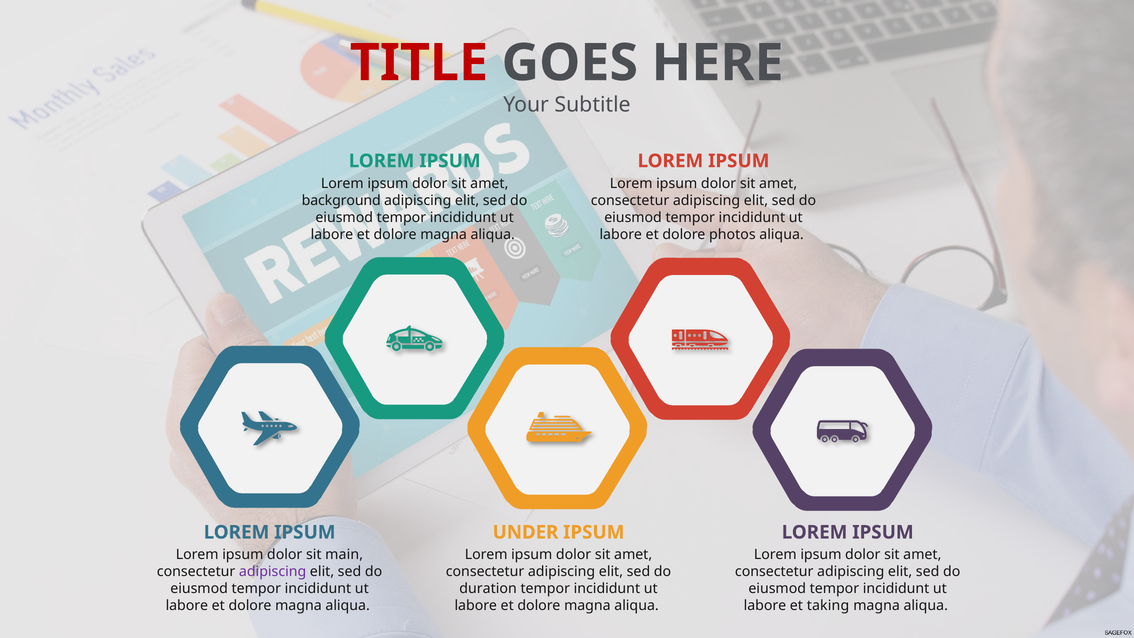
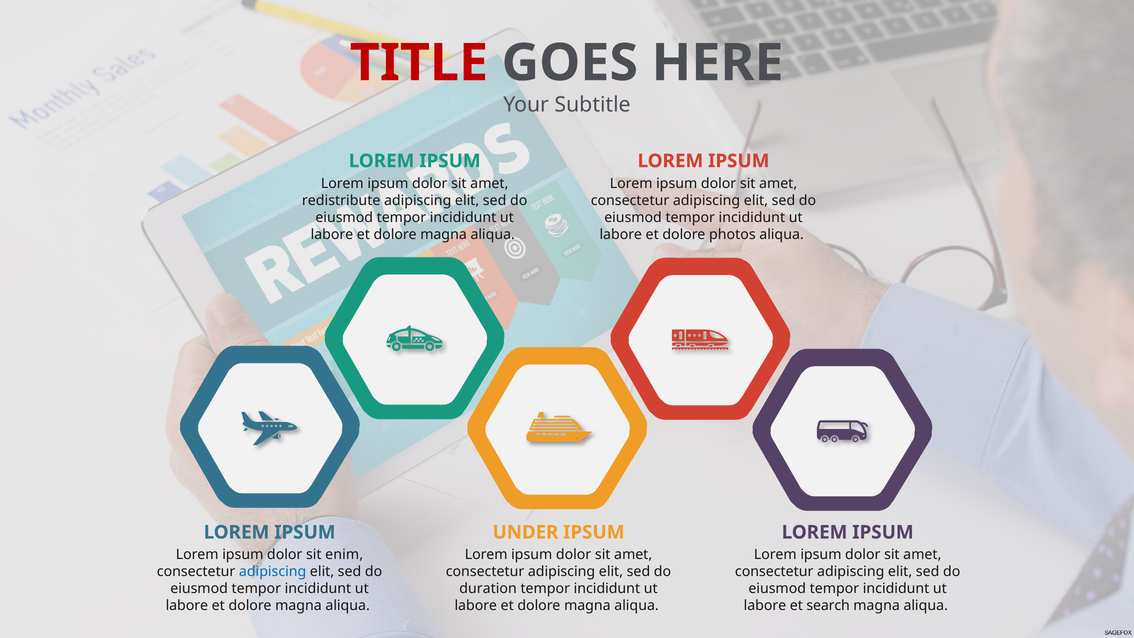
background: background -> redistribute
main: main -> enim
adipiscing at (273, 572) colour: purple -> blue
taking: taking -> search
